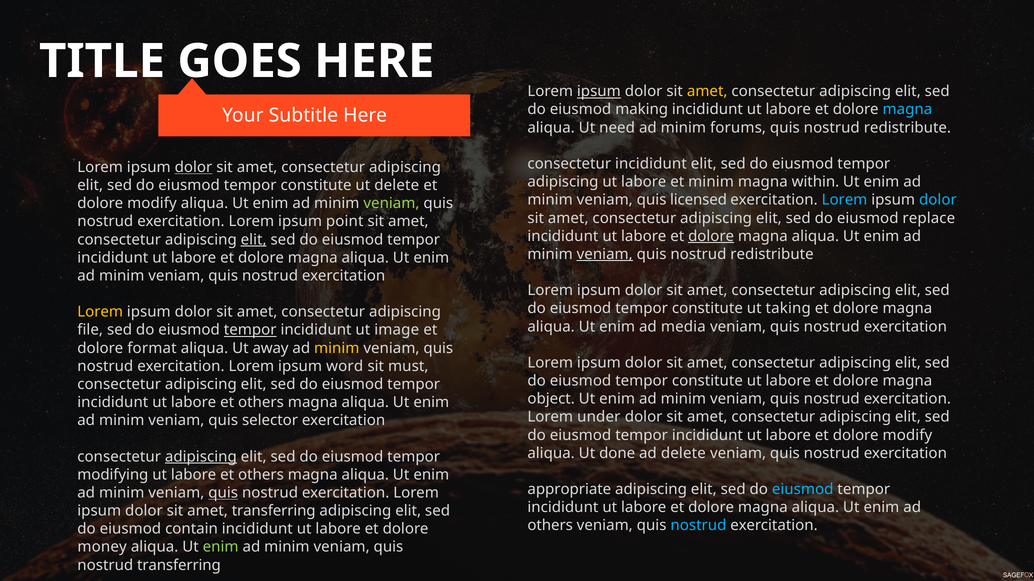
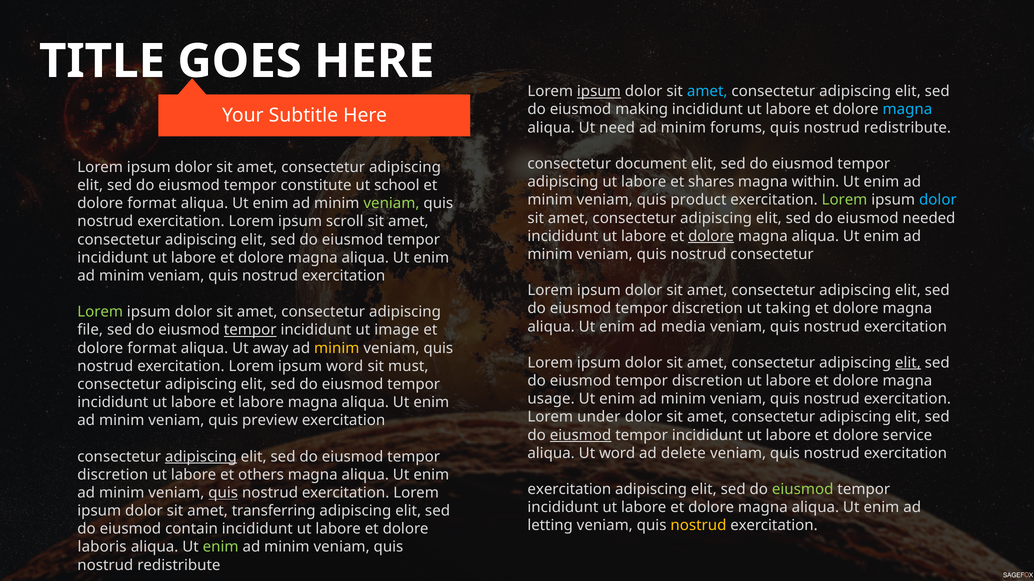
amet at (707, 92) colour: yellow -> light blue
consectetur incididunt: incididunt -> document
dolor at (194, 167) underline: present -> none
et minim: minim -> shares
ut delete: delete -> school
licensed: licensed -> product
Lorem at (845, 200) colour: light blue -> light green
modify at (152, 204): modify -> format
replace: replace -> needed
point: point -> scroll
elit at (254, 240) underline: present -> none
veniam at (605, 254) underline: present -> none
redistribute at (772, 254): redistribute -> consectetur
constitute at (707, 309): constitute -> discretion
Lorem at (100, 312) colour: yellow -> light green
elit at (908, 363) underline: none -> present
constitute at (707, 381): constitute -> discretion
object: object -> usage
others at (261, 403): others -> labore
selector: selector -> preview
eiusmod at (581, 436) underline: none -> present
labore et dolore modify: modify -> service
Ut done: done -> word
modifying at (113, 475): modifying -> discretion
appropriate at (569, 490): appropriate -> exercitation
eiusmod at (803, 490) colour: light blue -> light green
others at (550, 526): others -> letting
nostrud at (698, 526) colour: light blue -> yellow
money: money -> laboris
transferring at (179, 566): transferring -> redistribute
